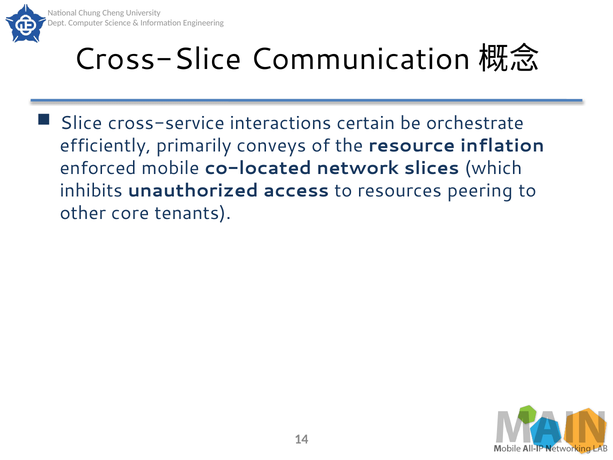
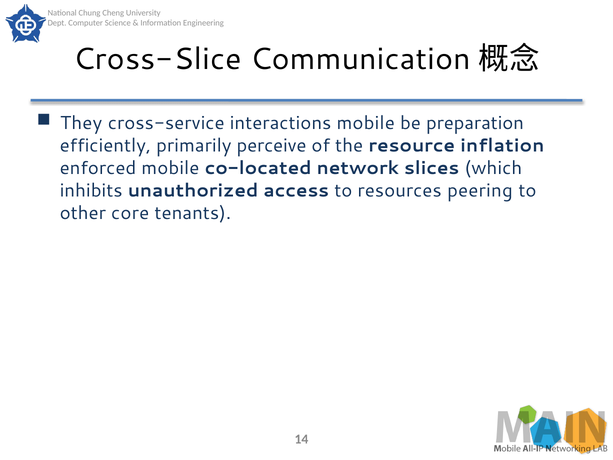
Slice: Slice -> They
interactions certain: certain -> mobile
orchestrate: orchestrate -> preparation
conveys: conveys -> perceive
